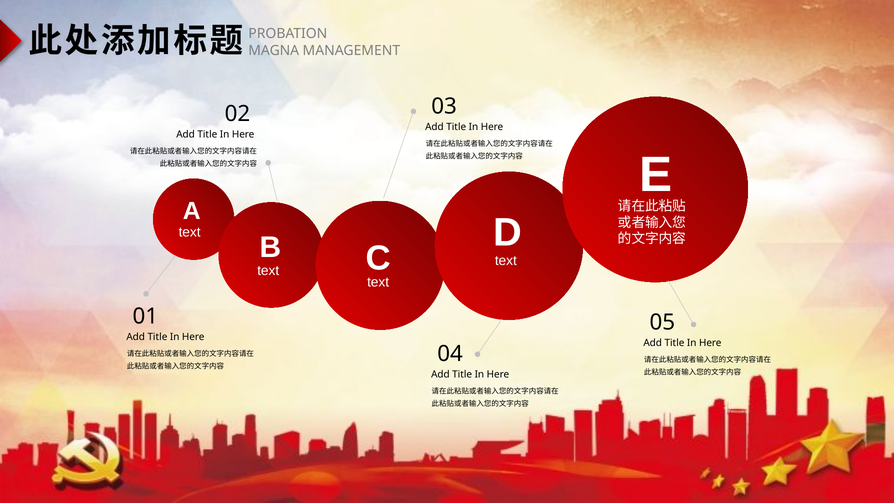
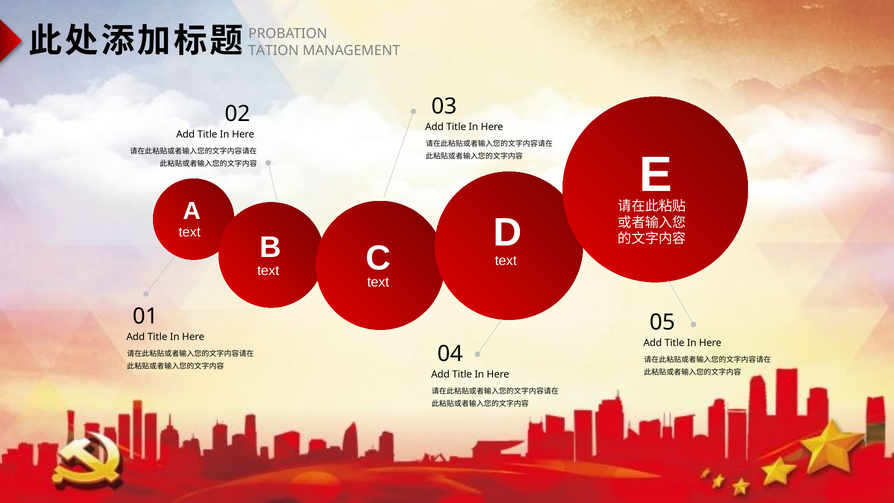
MAGNA: MAGNA -> TATION
